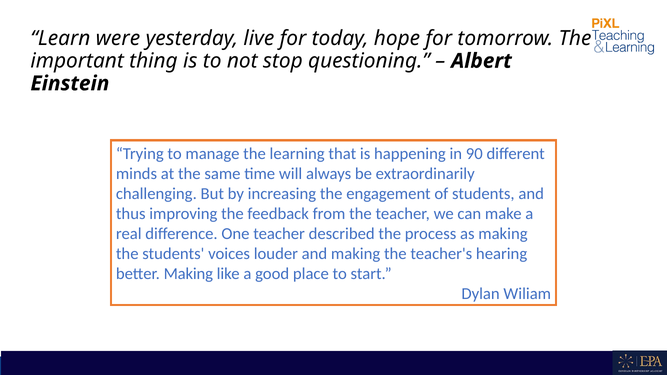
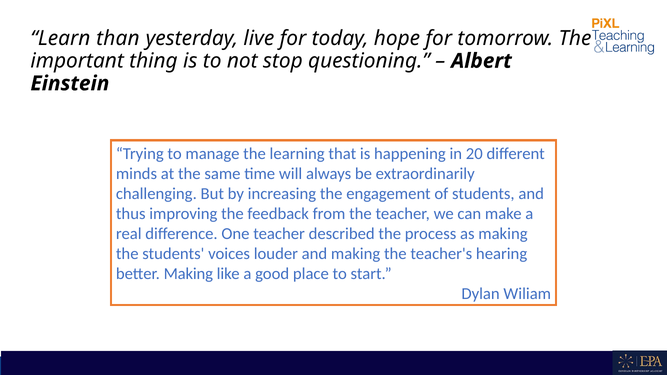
were: were -> than
90: 90 -> 20
